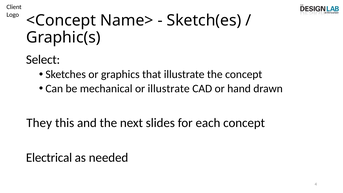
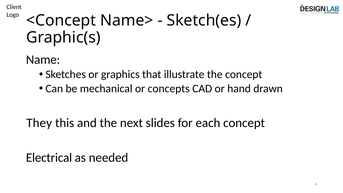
Select: Select -> Name
or illustrate: illustrate -> concepts
